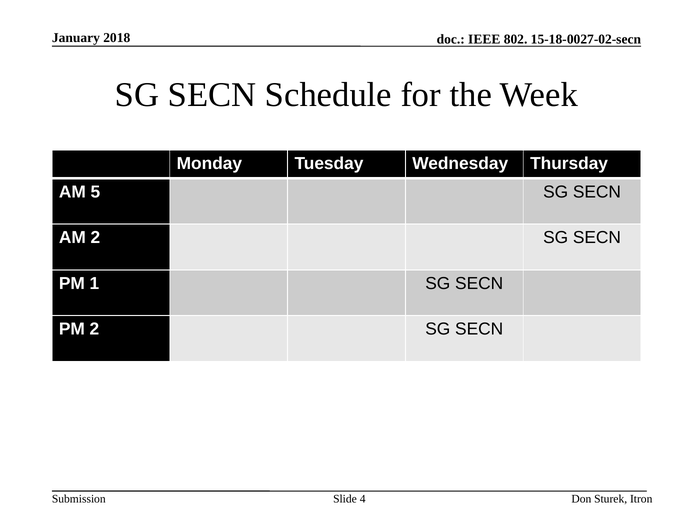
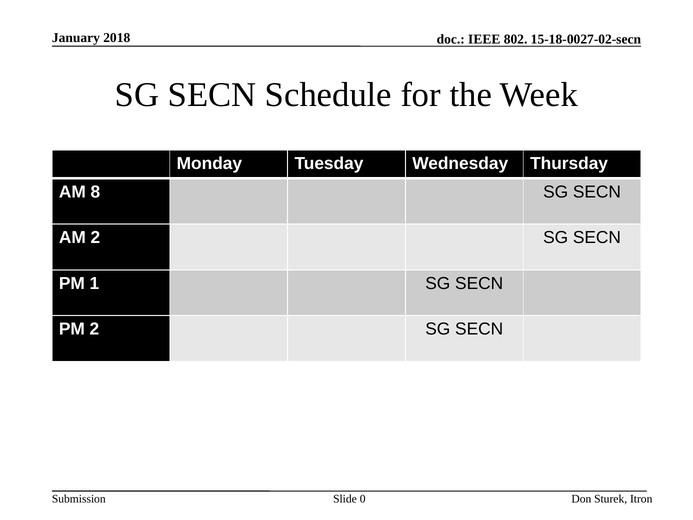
5: 5 -> 8
4: 4 -> 0
